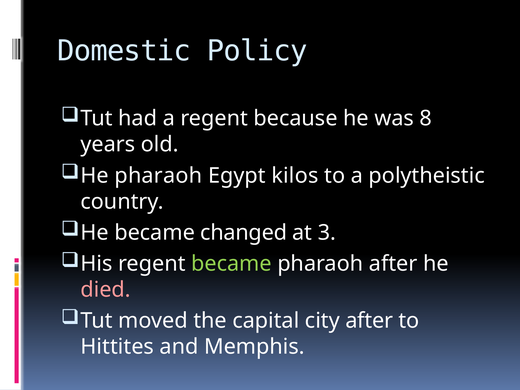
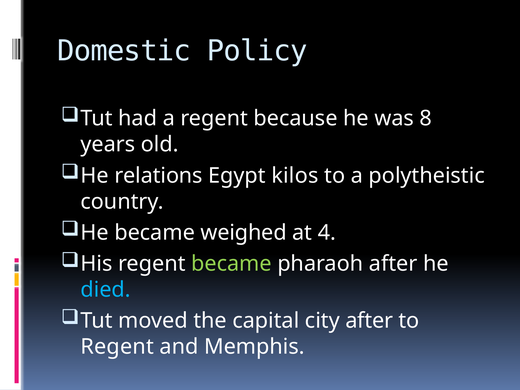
He pharaoh: pharaoh -> relations
changed: changed -> weighed
3: 3 -> 4
died colour: pink -> light blue
Hittites at (117, 347): Hittites -> Regent
